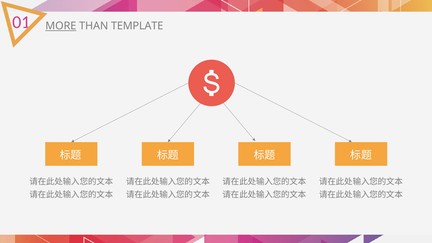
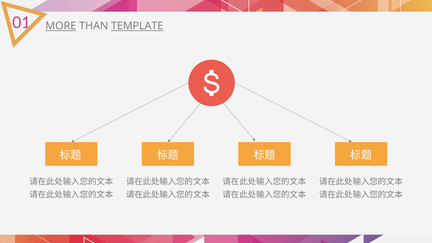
TEMPLATE underline: none -> present
